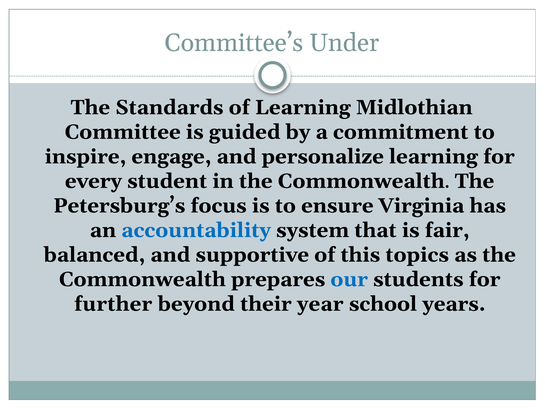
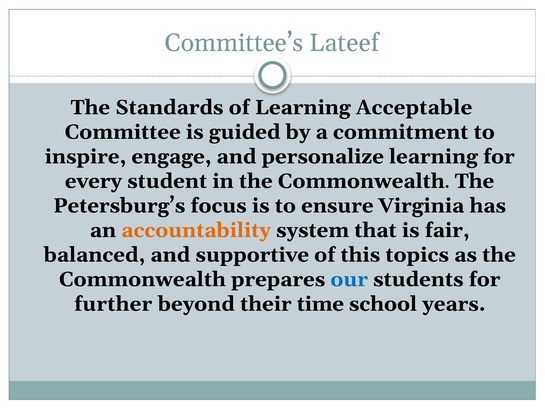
Under: Under -> Lateef
Midlothian: Midlothian -> Acceptable
accountability colour: blue -> orange
year: year -> time
